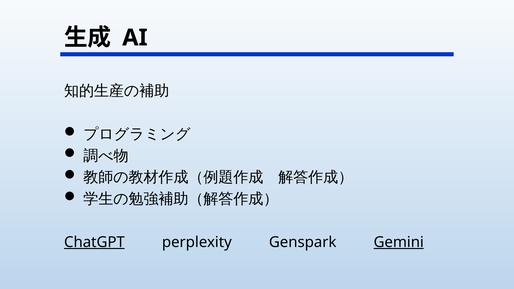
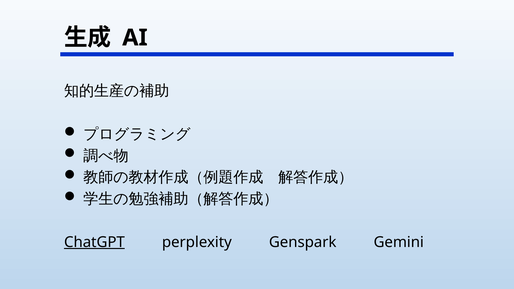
Gemini underline: present -> none
